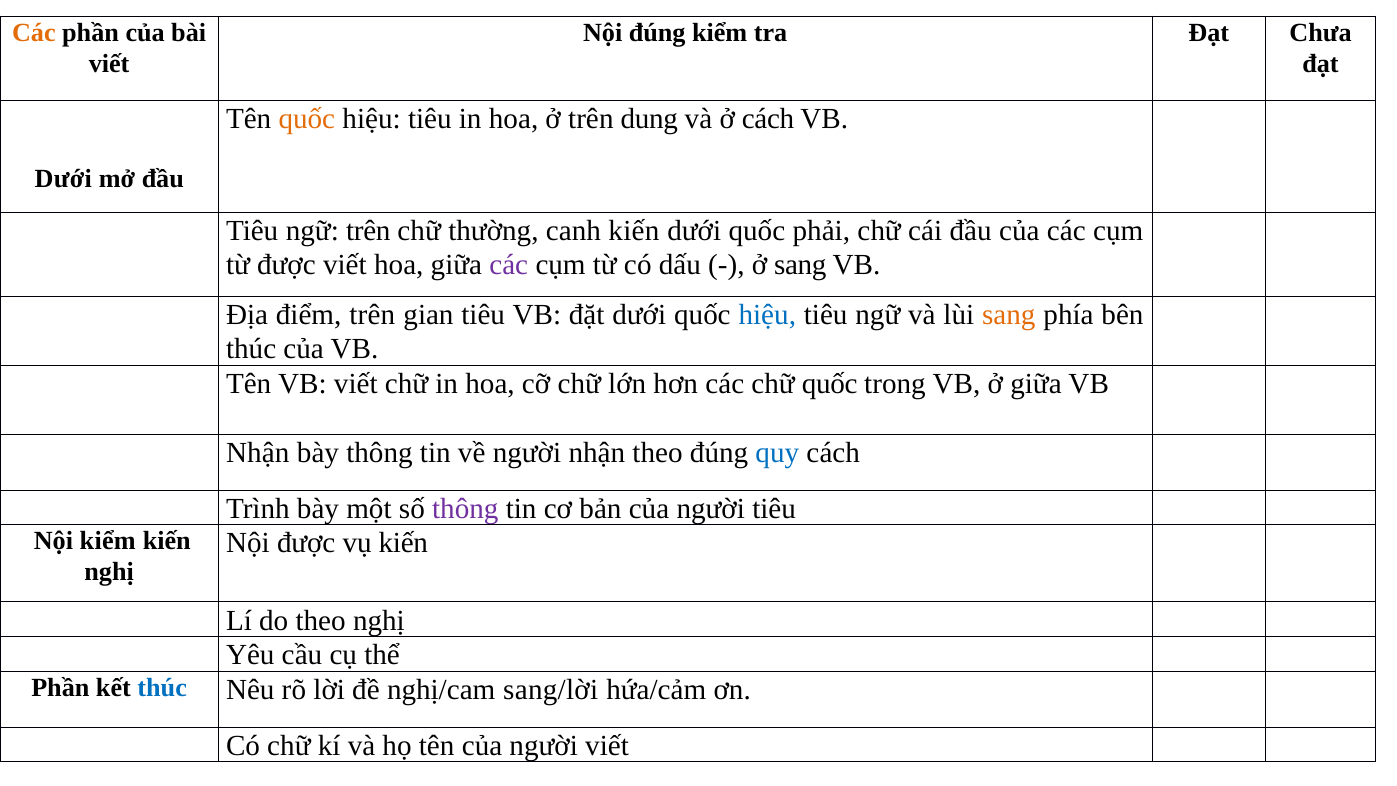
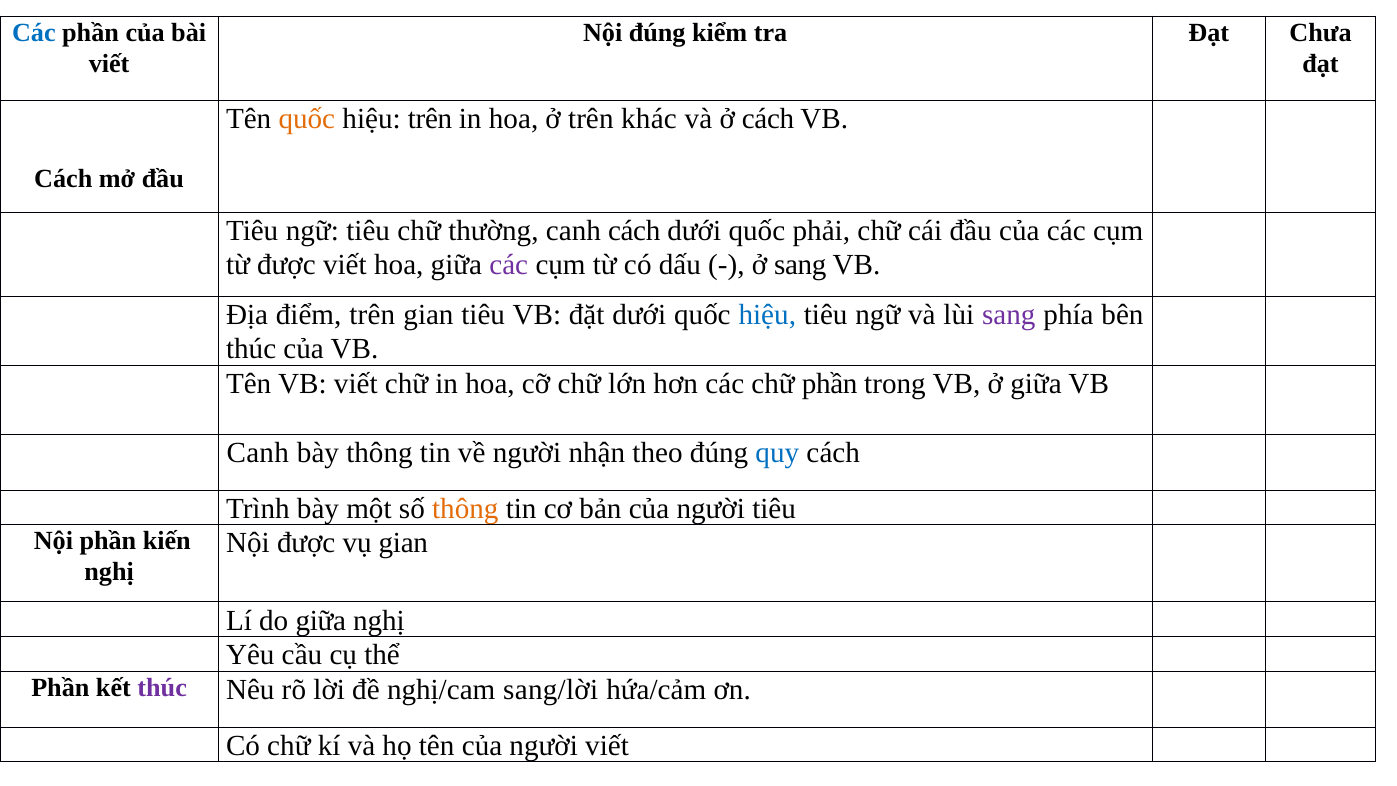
Các at (34, 33) colour: orange -> blue
tiêu at (430, 119): tiêu -> trên
dung: dung -> khác
Dưới at (63, 179): Dưới -> Cách
ngữ trên: trên -> tiêu
canh kiến: kiến -> cách
sang at (1009, 315) colour: orange -> purple
chữ quốc: quốc -> phần
Nhận at (258, 452): Nhận -> Canh
thông at (465, 508) colour: purple -> orange
Nội kiểm: kiểm -> phần
vụ kiến: kiến -> gian
do theo: theo -> giữa
thúc at (162, 688) colour: blue -> purple
